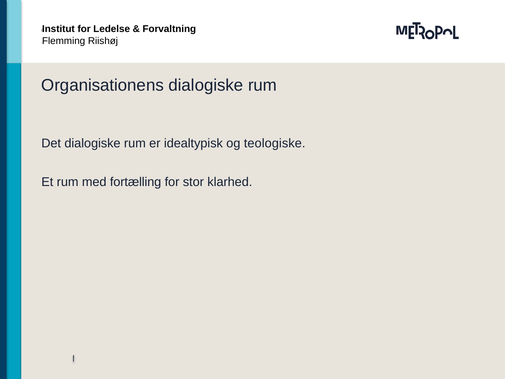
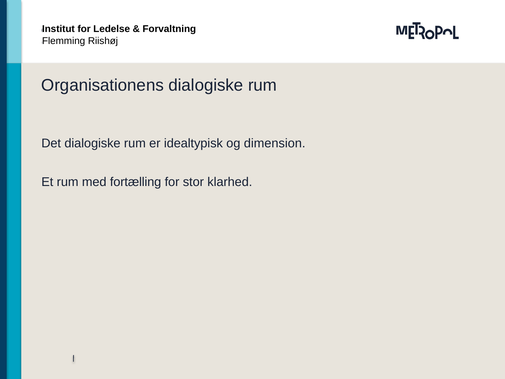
teologiske: teologiske -> dimension
